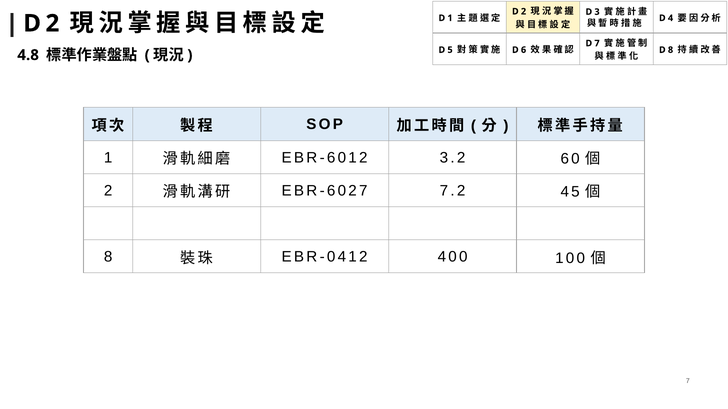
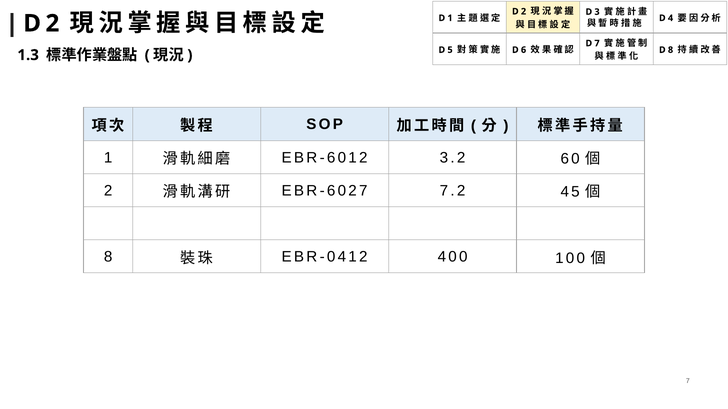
4.8: 4.8 -> 1.3
